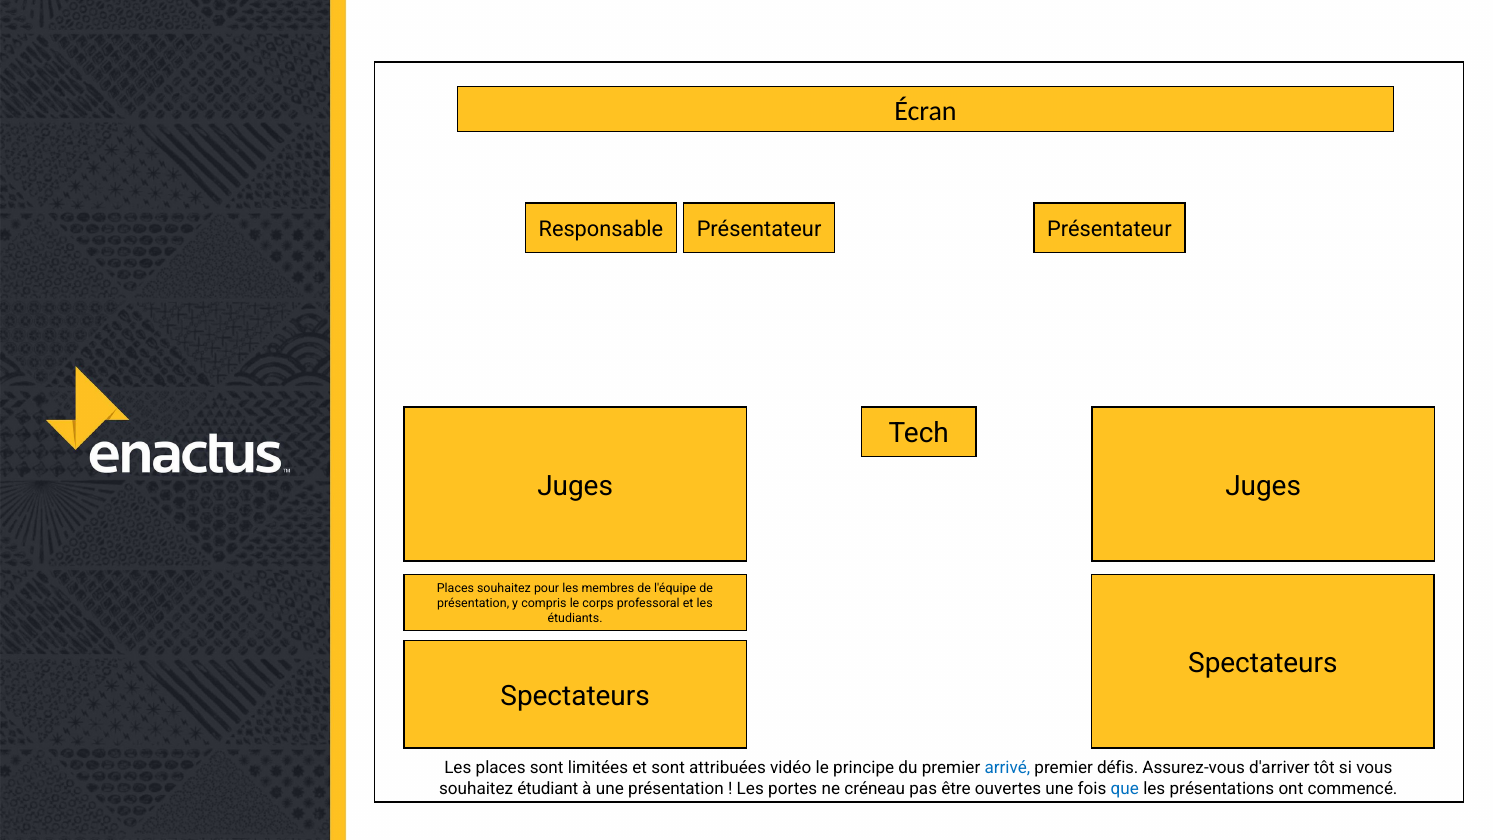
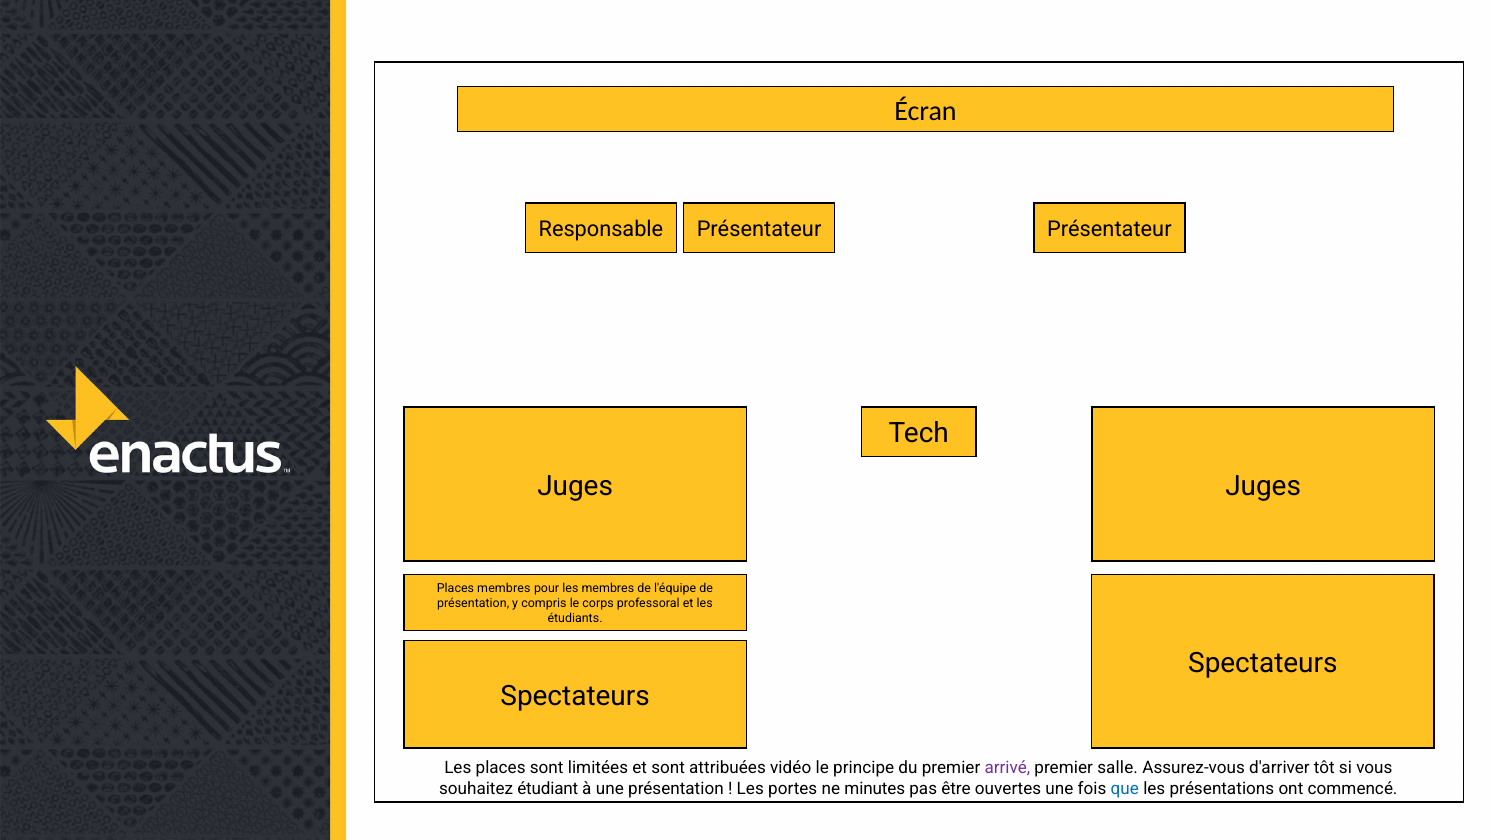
Places souhaitez: souhaitez -> membres
arrivé colour: blue -> purple
défis: défis -> salle
créneau: créneau -> minutes
